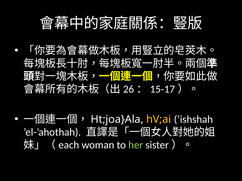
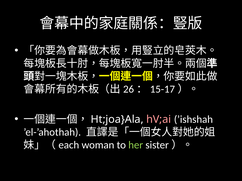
hV;ai colour: yellow -> pink
